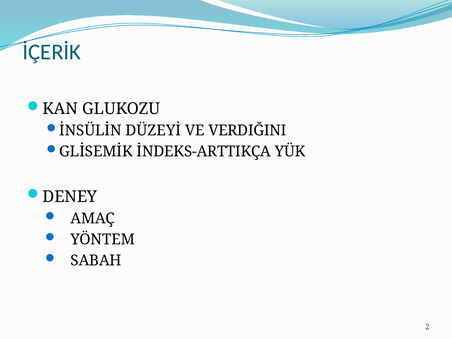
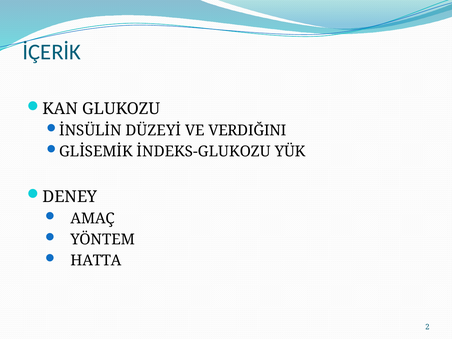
İNDEKS-ARTTIKÇA: İNDEKS-ARTTIKÇA -> İNDEKS-GLUKOZU
SABAH: SABAH -> HATTA
